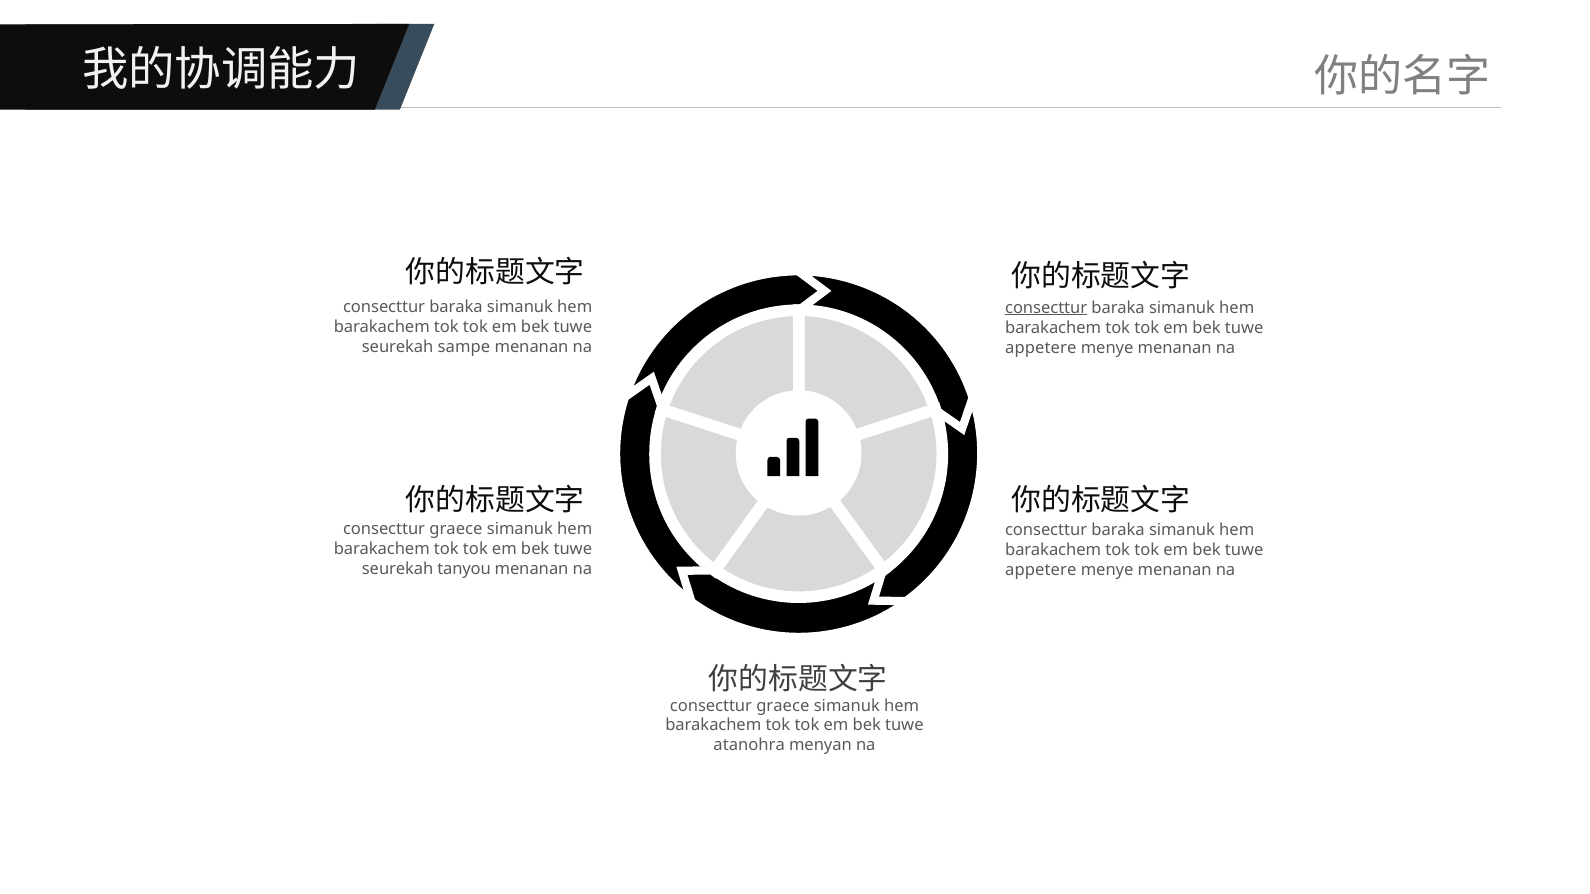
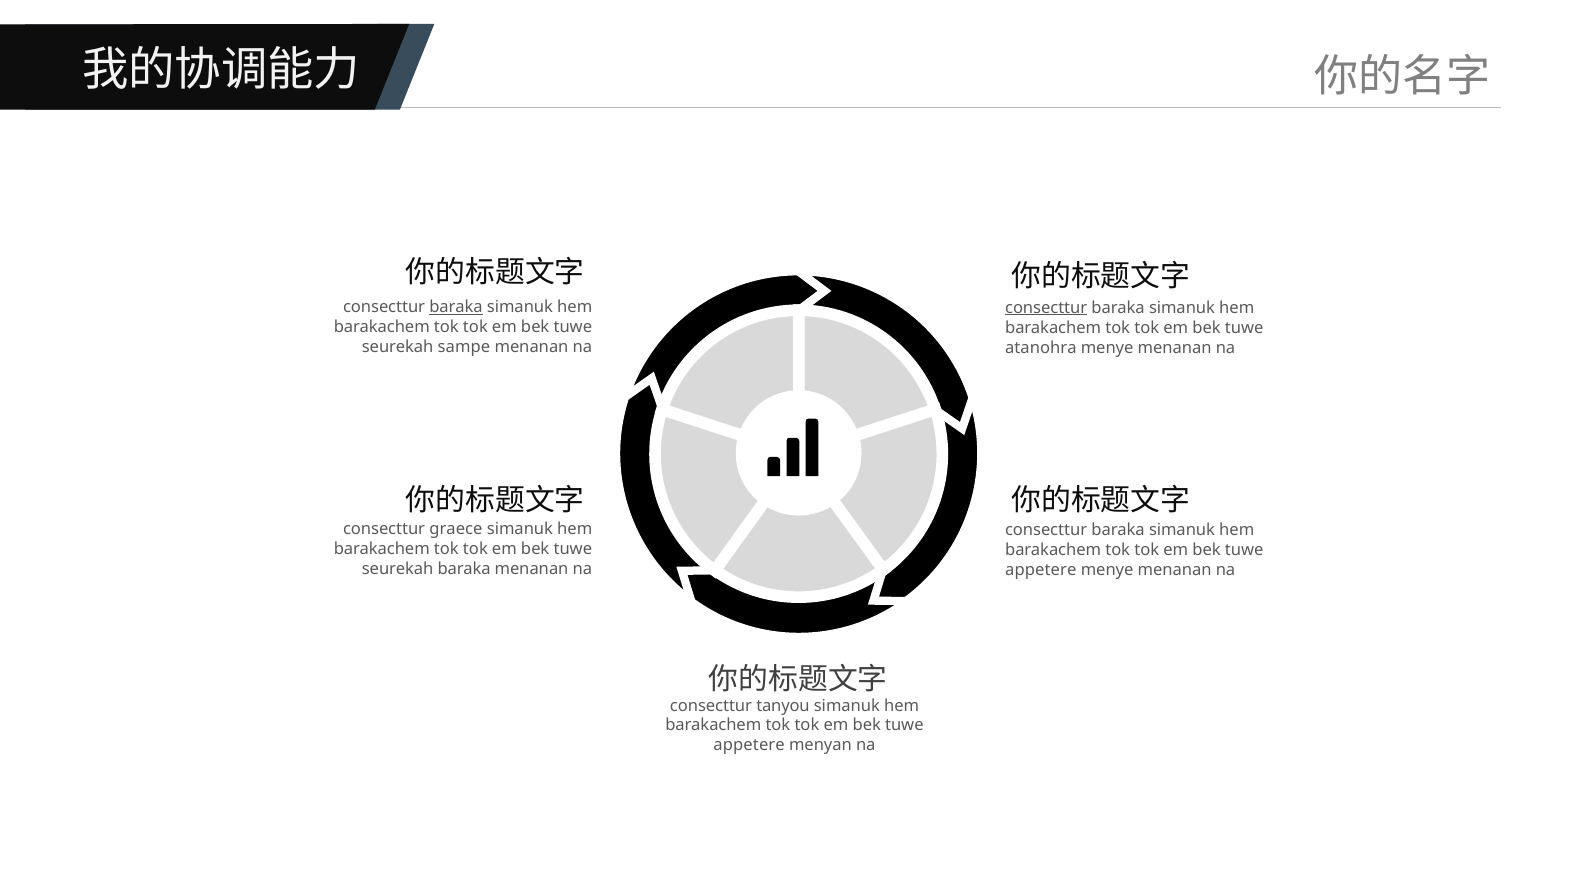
baraka at (456, 307) underline: none -> present
appetere at (1041, 348): appetere -> atanohra
seurekah tanyou: tanyou -> baraka
graece at (783, 706): graece -> tanyou
atanohra at (749, 746): atanohra -> appetere
